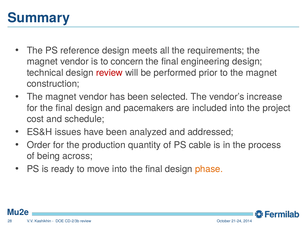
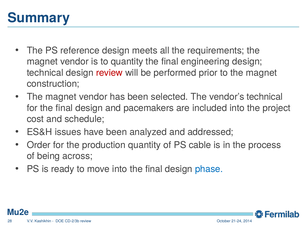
to concern: concern -> quantity
vendor’s increase: increase -> technical
phase colour: orange -> blue
